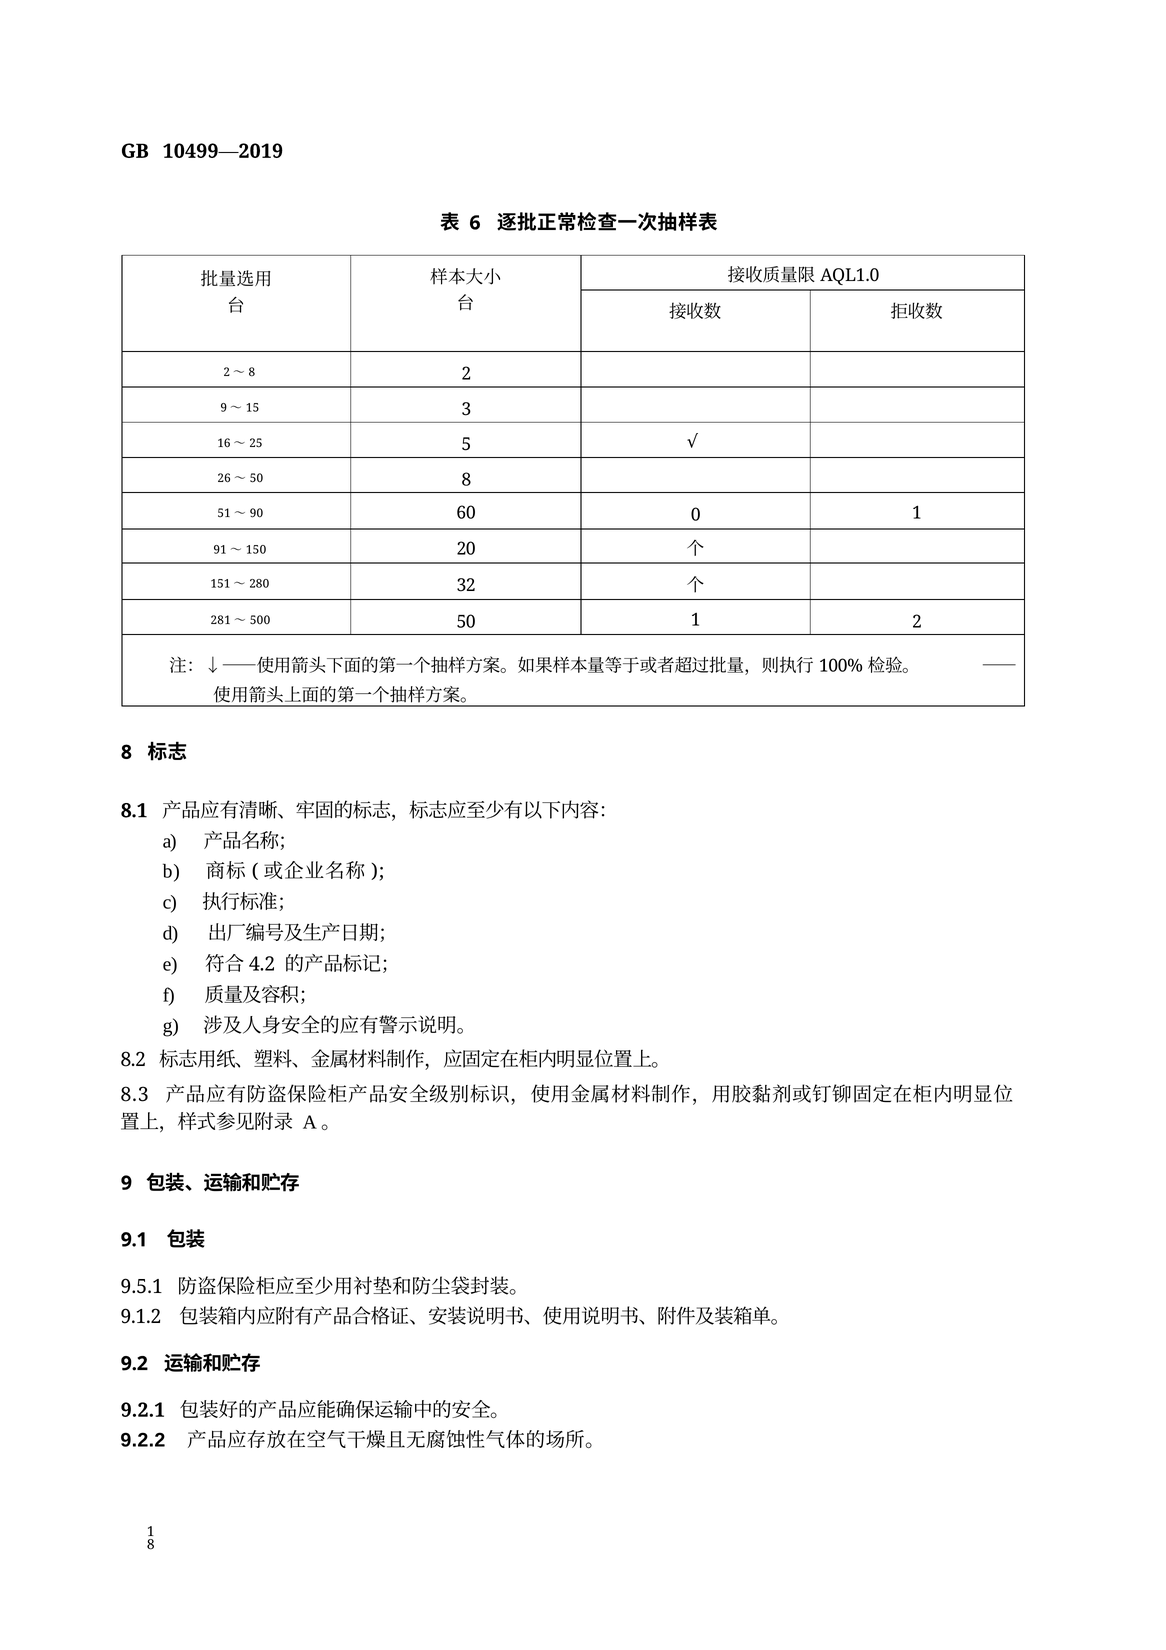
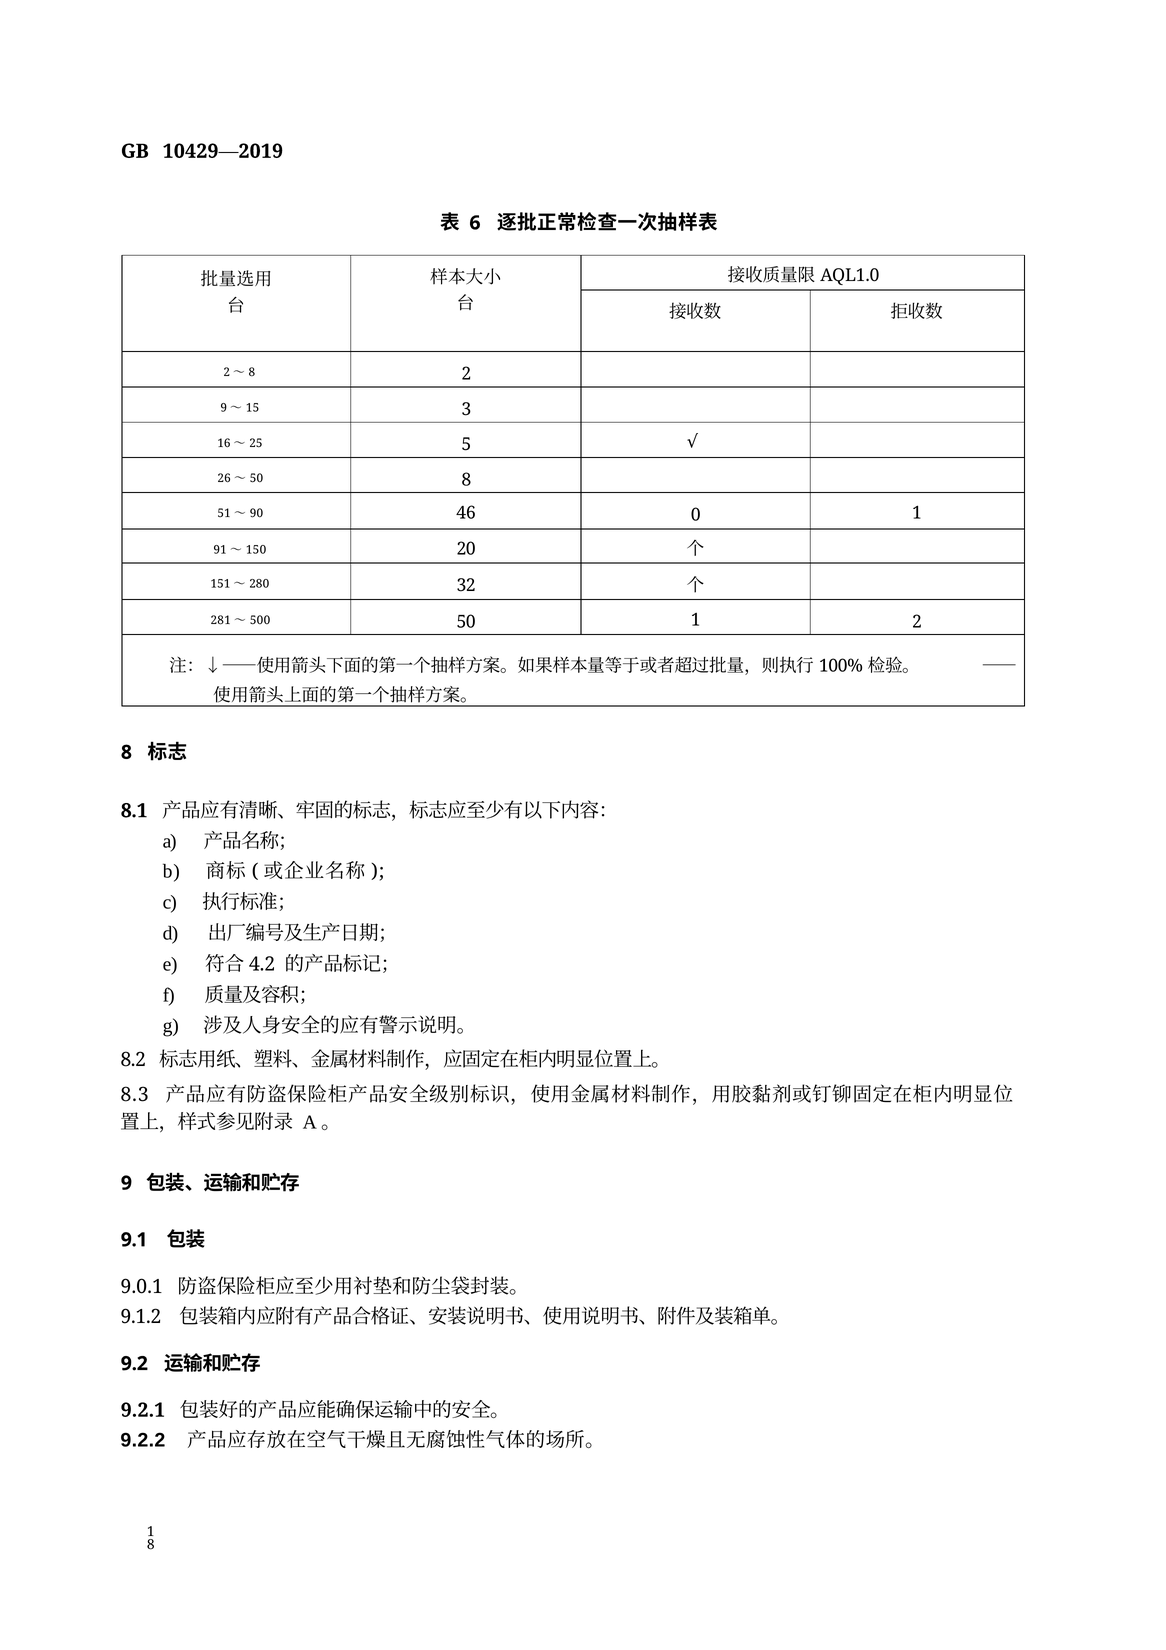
10499—2019: 10499—2019 -> 10429—2019
60: 60 -> 46
9.5.1: 9.5.1 -> 9.0.1
